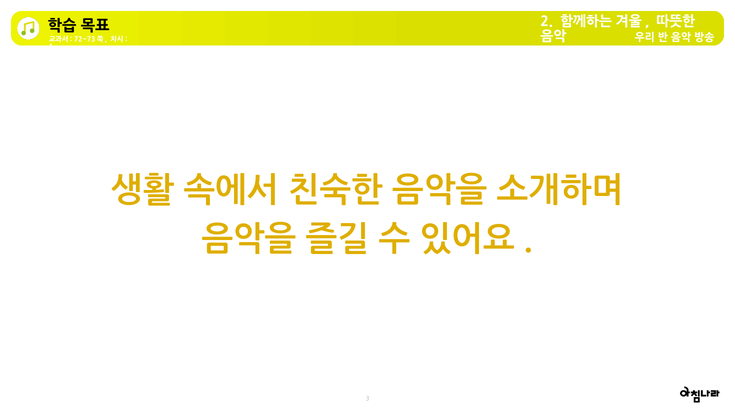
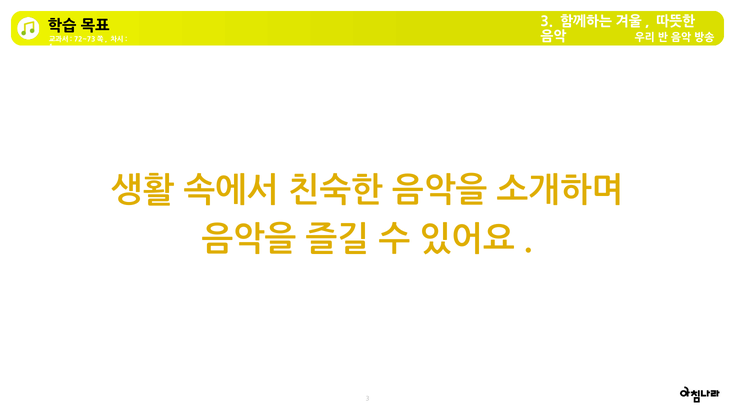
2 at (547, 22): 2 -> 3
